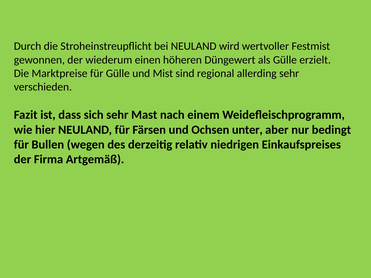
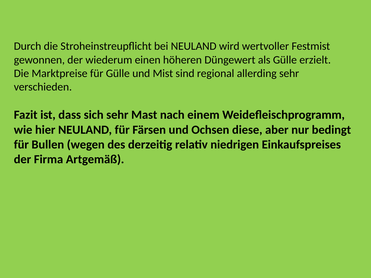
unter: unter -> diese
